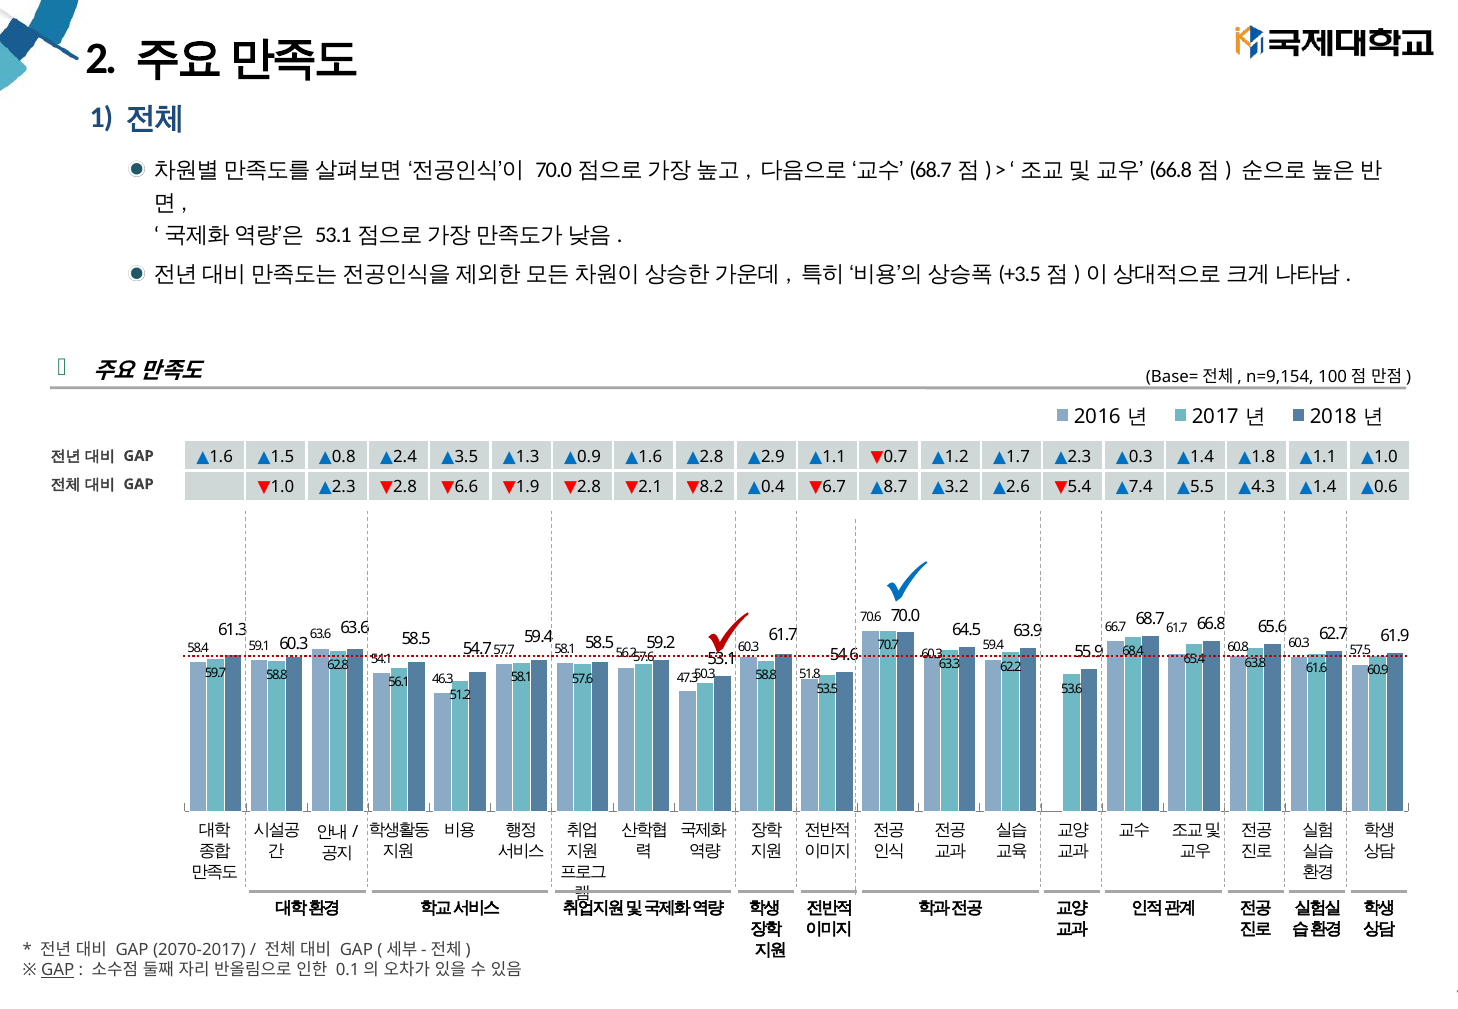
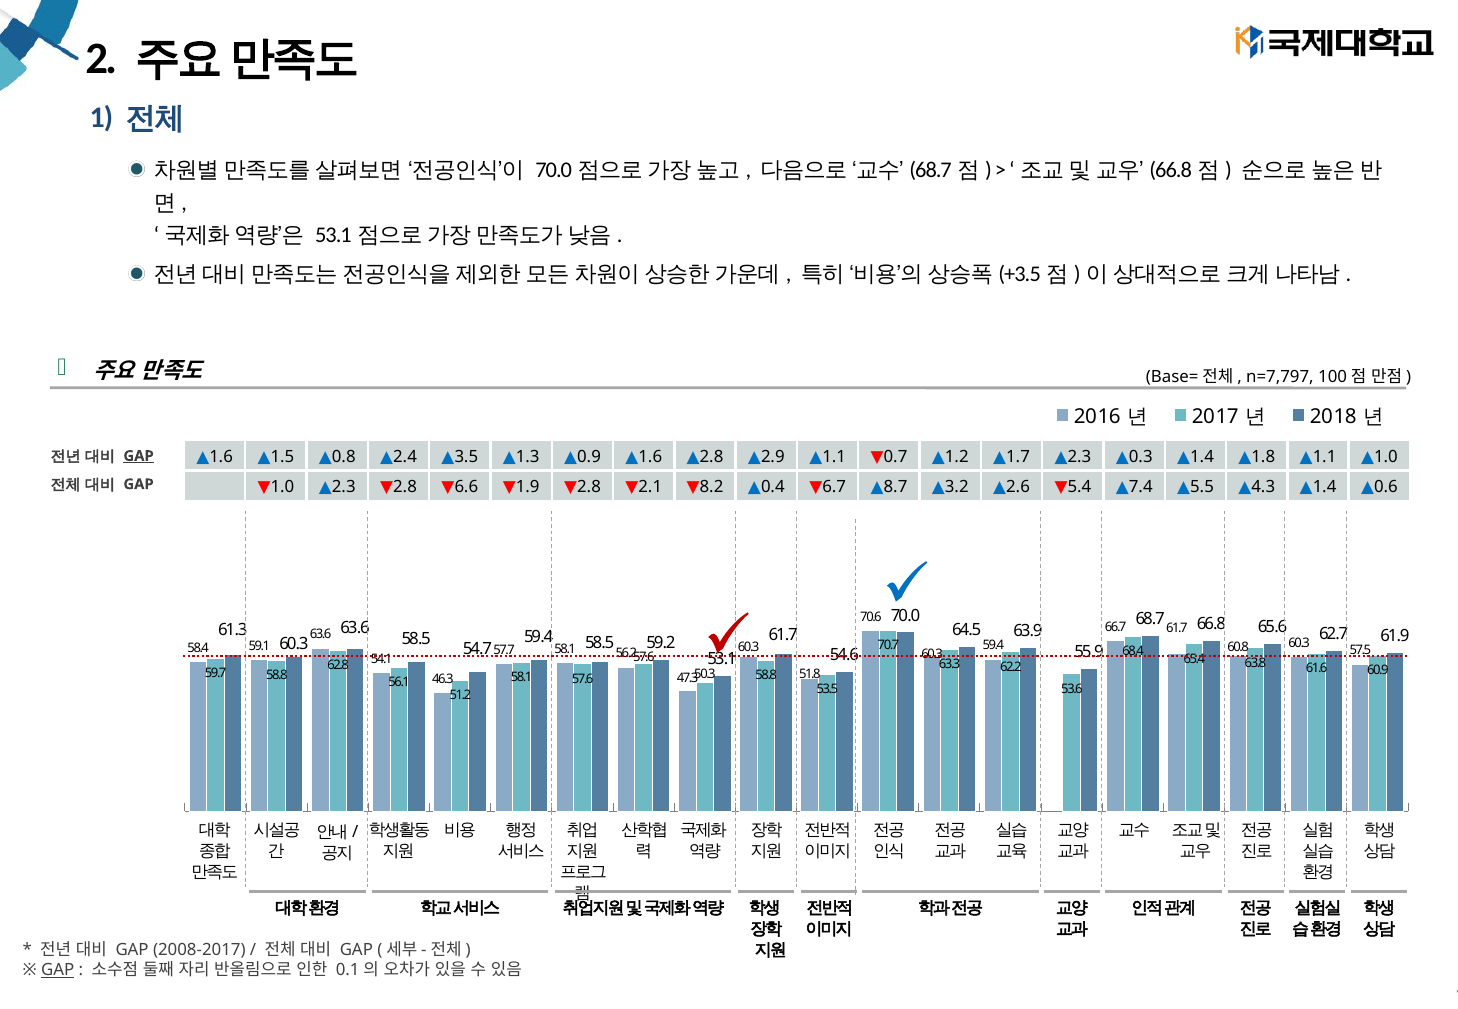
n=9,154: n=9,154 -> n=7,797
GAP at (139, 456) underline: none -> present
2070-2017: 2070-2017 -> 2008-2017
